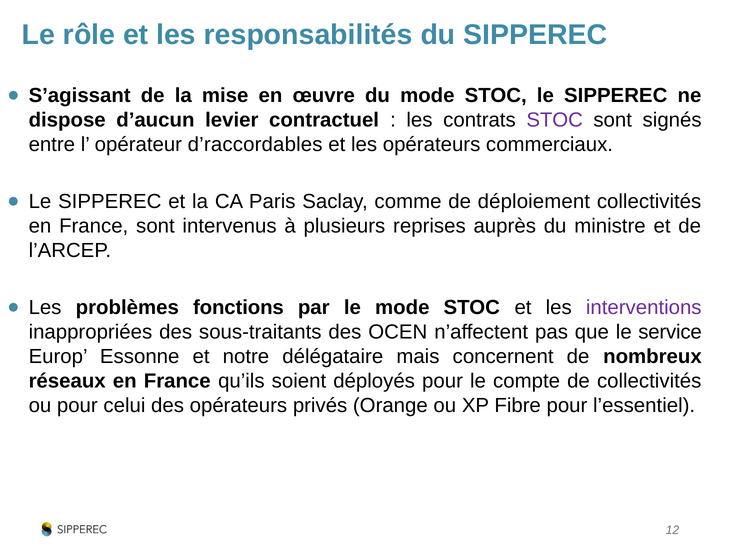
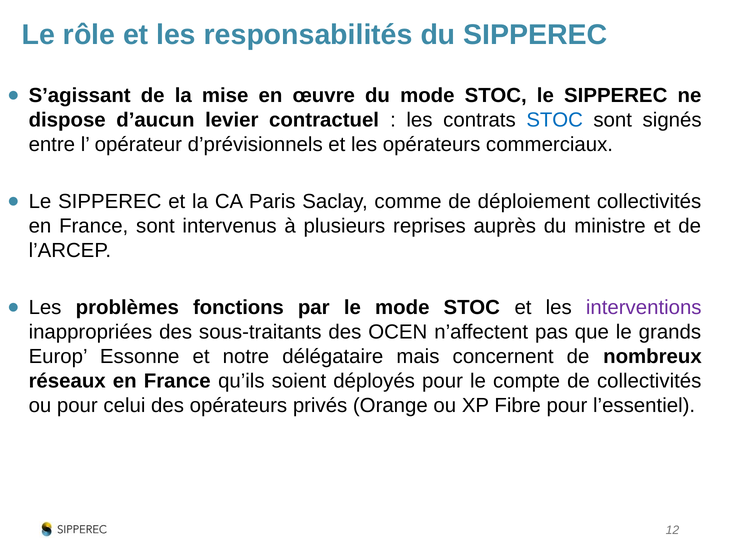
STOC at (555, 120) colour: purple -> blue
d’raccordables: d’raccordables -> d’prévisionnels
service: service -> grands
